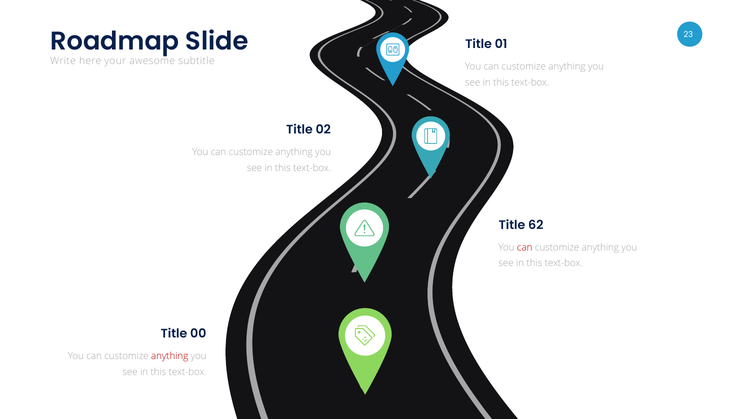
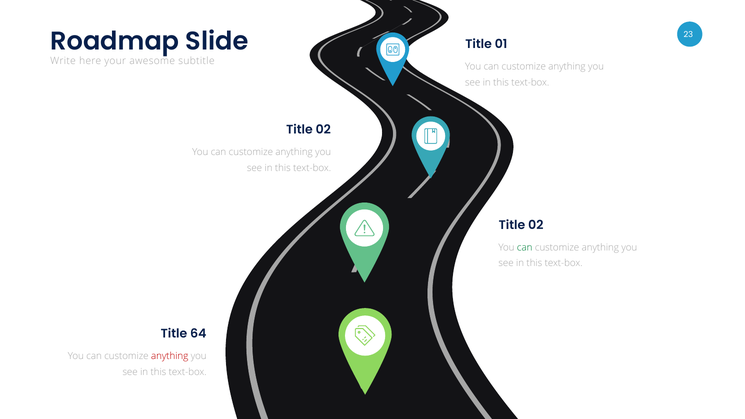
62 at (536, 225): 62 -> 02
can at (525, 247) colour: red -> green
00: 00 -> 64
